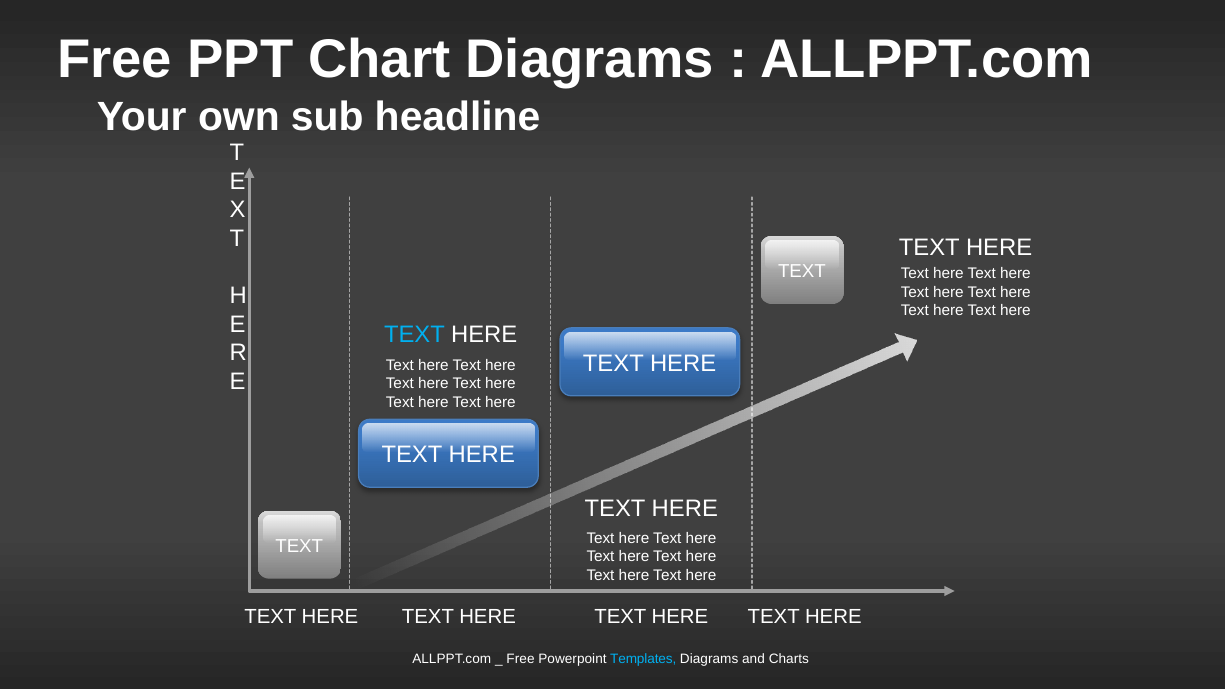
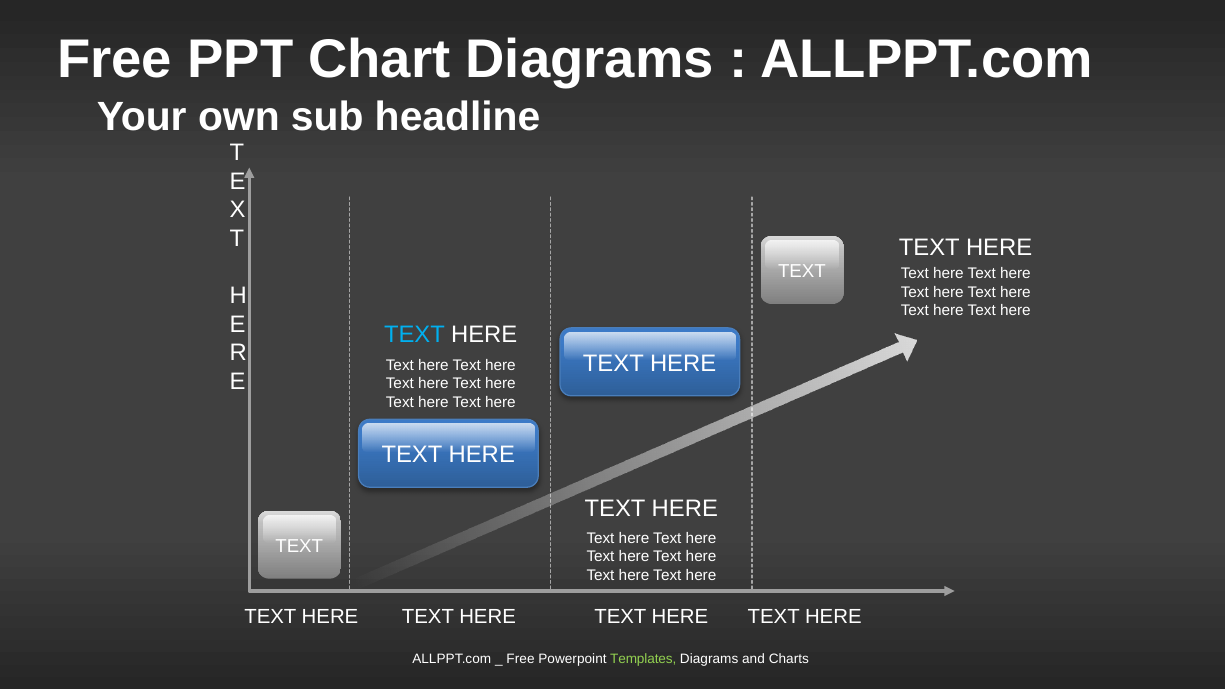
Templates colour: light blue -> light green
